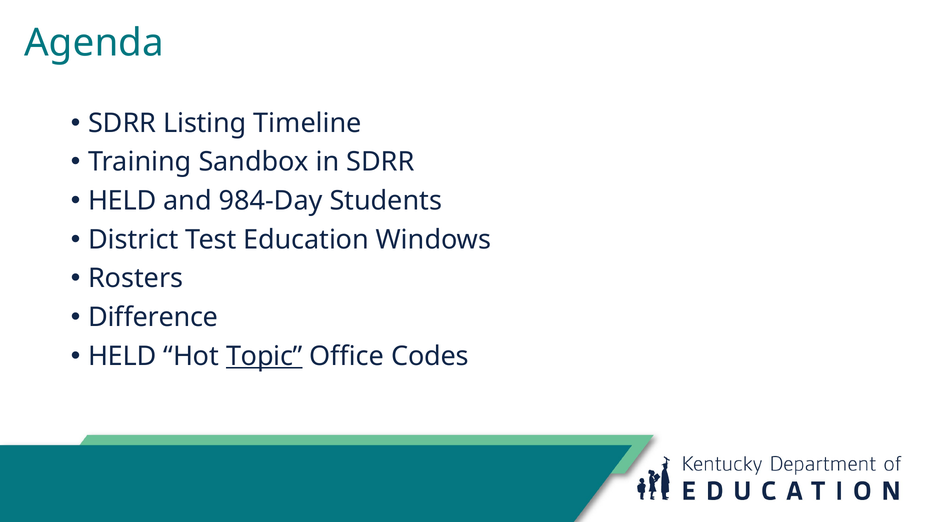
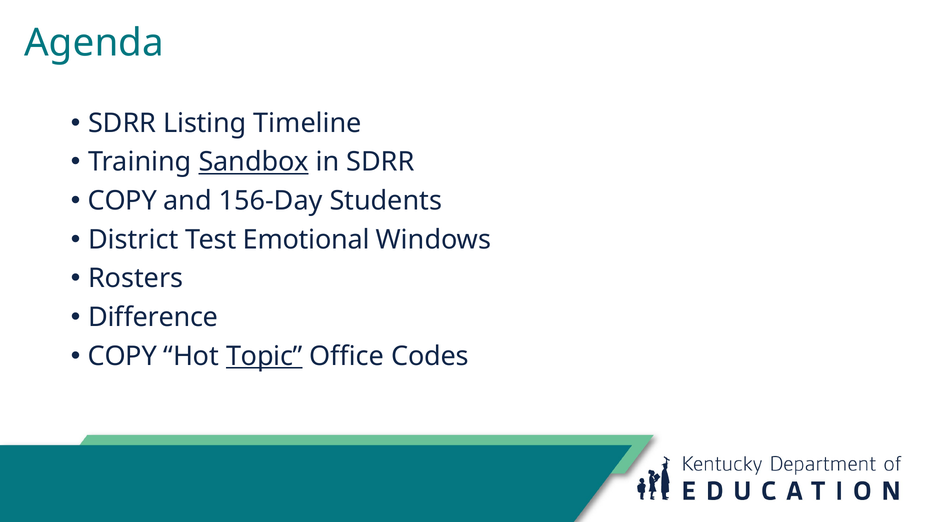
Sandbox underline: none -> present
HELD at (122, 201): HELD -> COPY
984-Day: 984-Day -> 156-Day
Education: Education -> Emotional
HELD at (122, 356): HELD -> COPY
